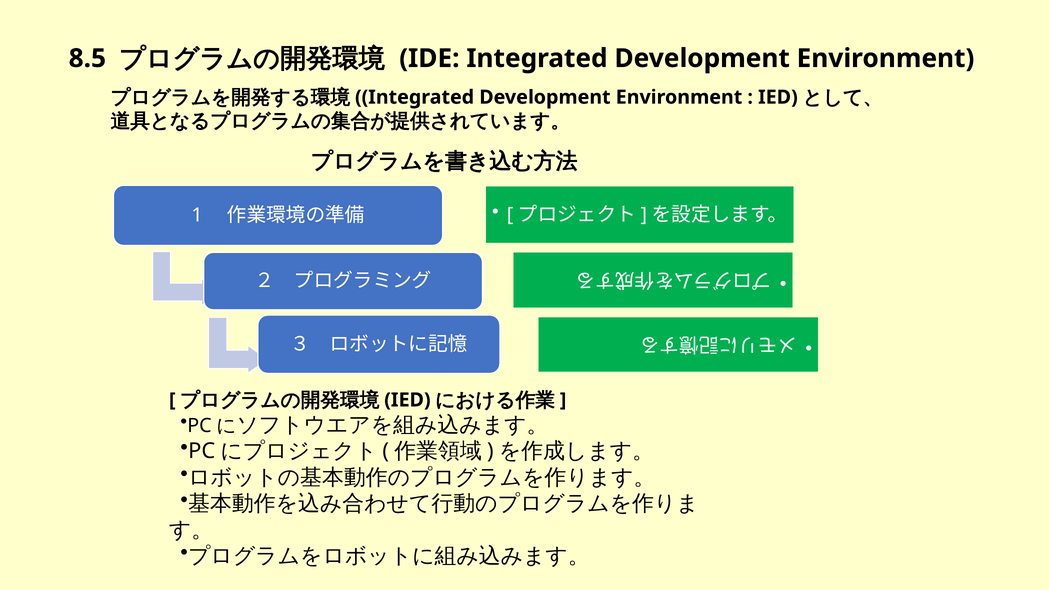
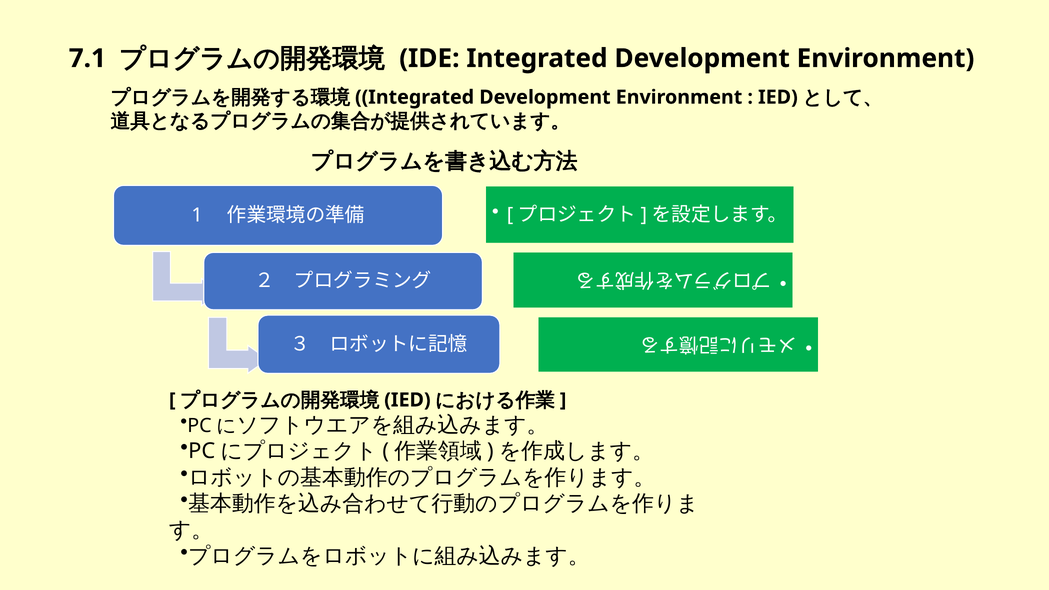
8.5: 8.5 -> 7.1
